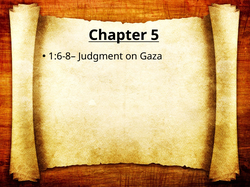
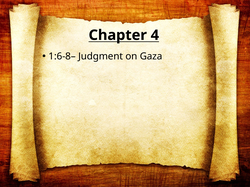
5: 5 -> 4
